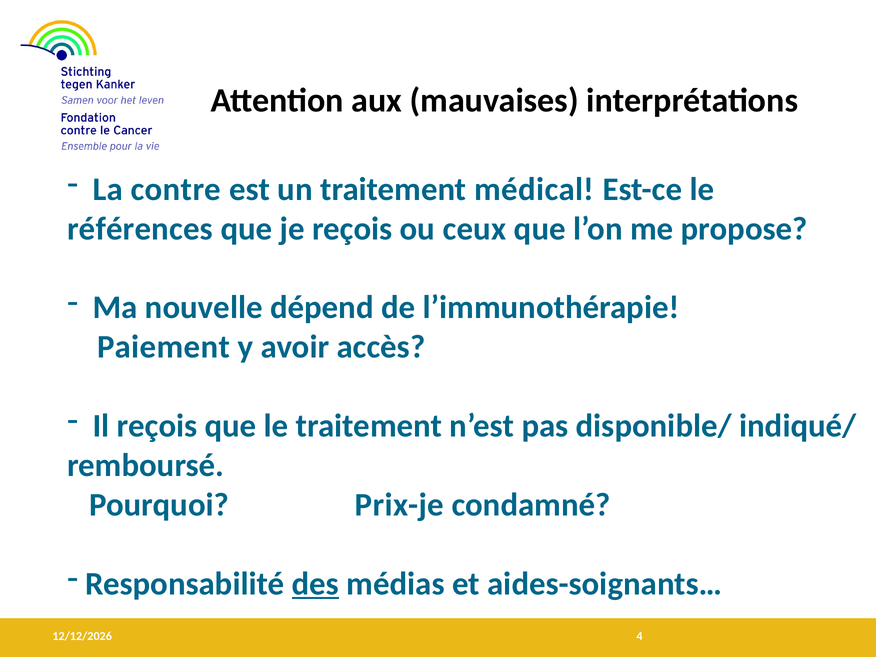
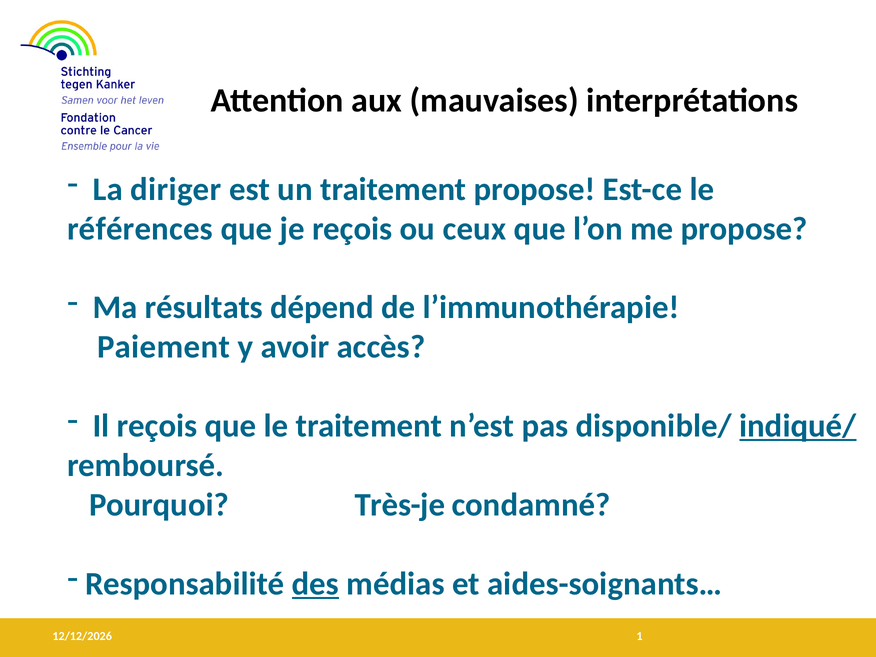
contre: contre -> diriger
traitement médical: médical -> propose
nouvelle: nouvelle -> résultats
indiqué/ underline: none -> present
Prix-je: Prix-je -> Très-je
4: 4 -> 1
